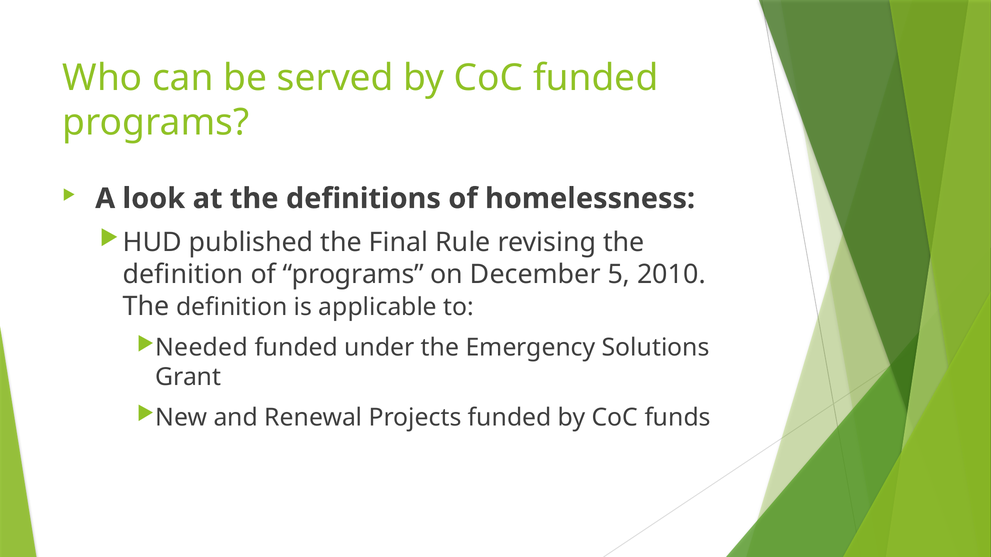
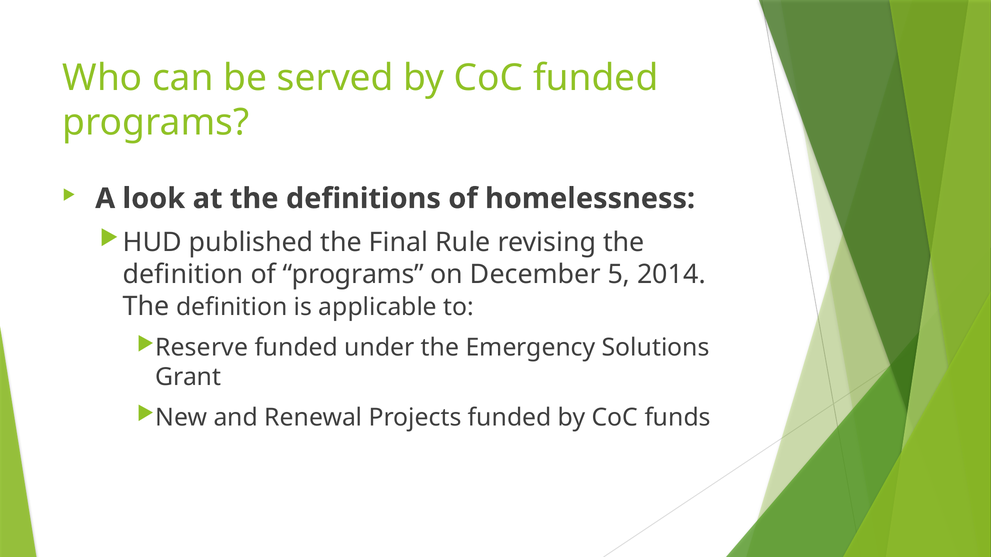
2010: 2010 -> 2014
Needed: Needed -> Reserve
